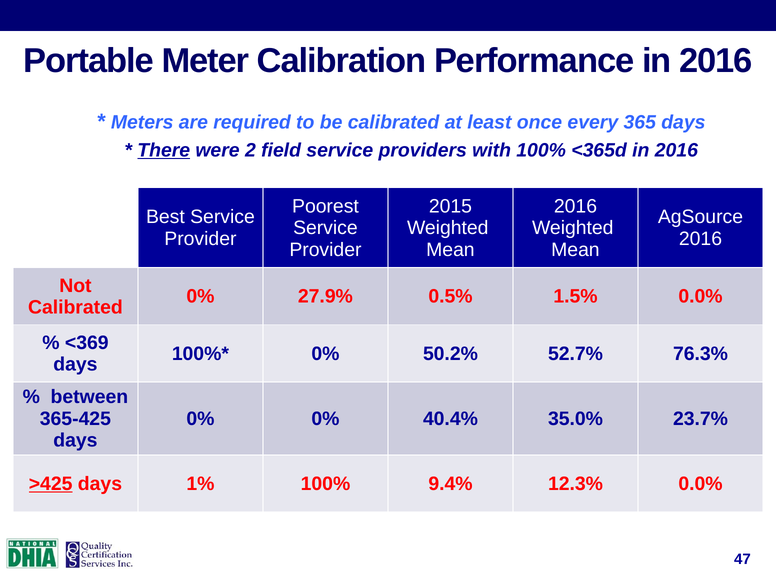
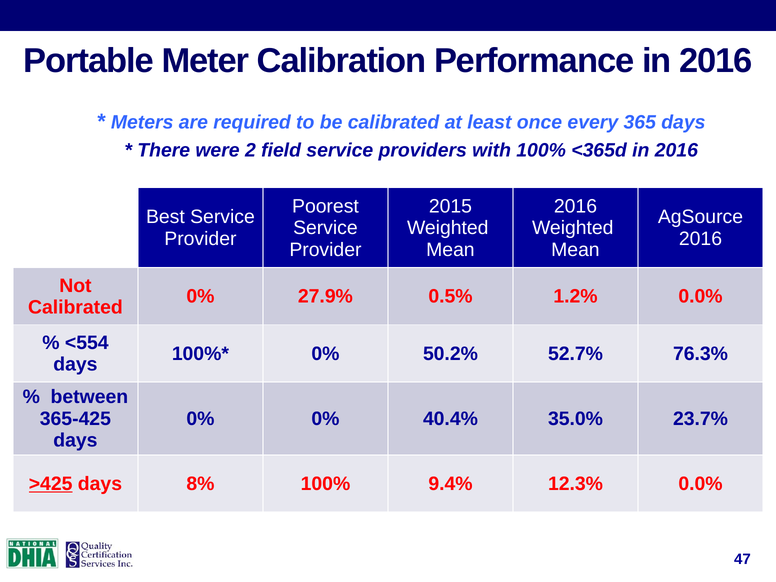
There underline: present -> none
1.5%: 1.5% -> 1.2%
<369: <369 -> <554
1%: 1% -> 8%
